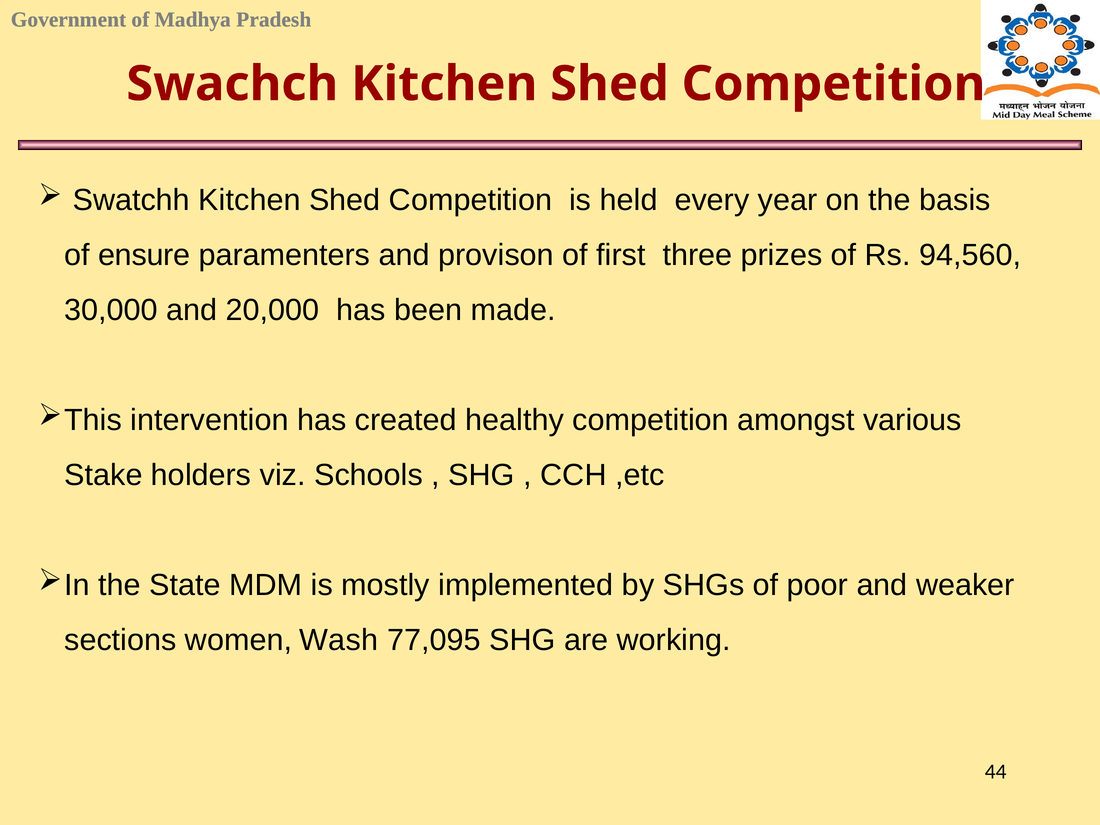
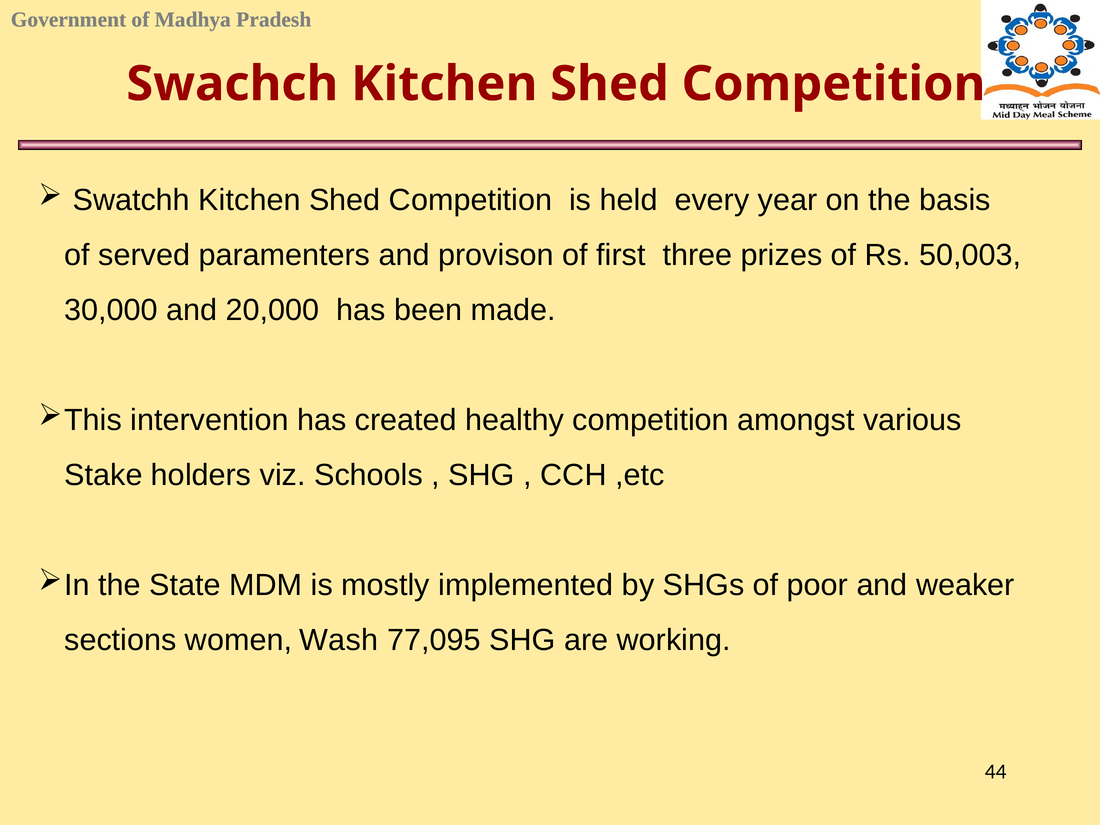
ensure: ensure -> served
94,560: 94,560 -> 50,003
